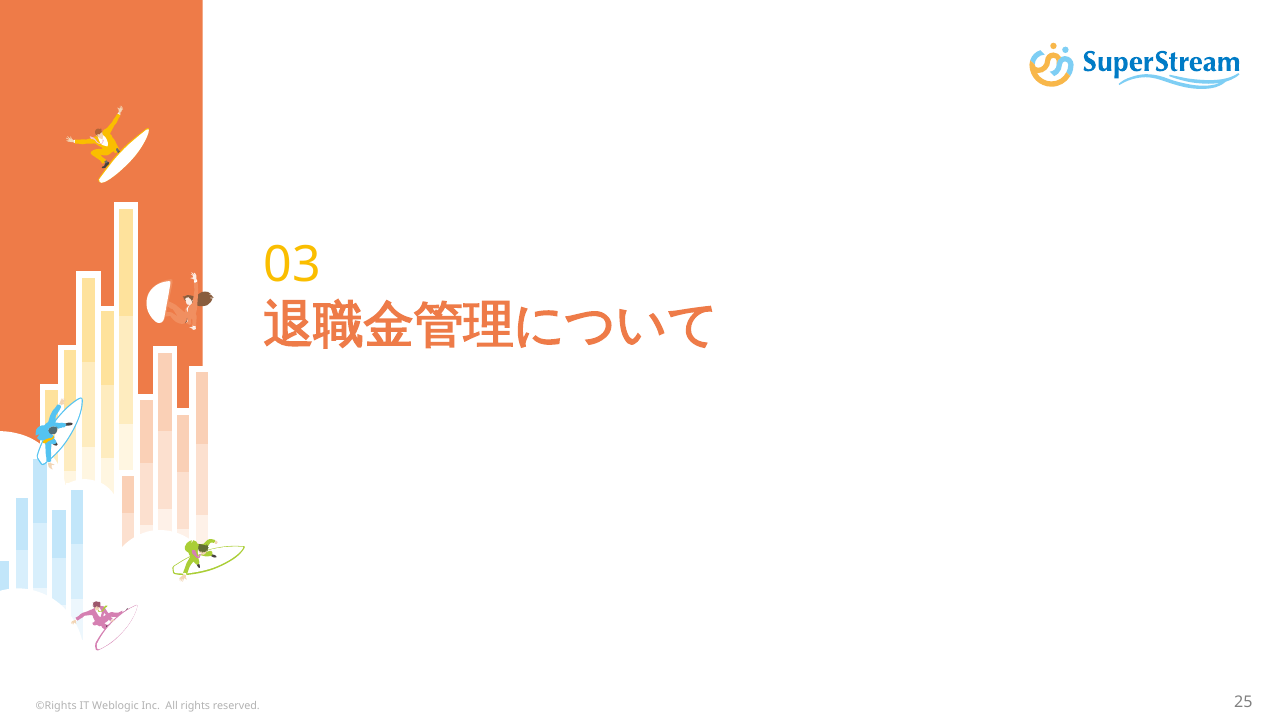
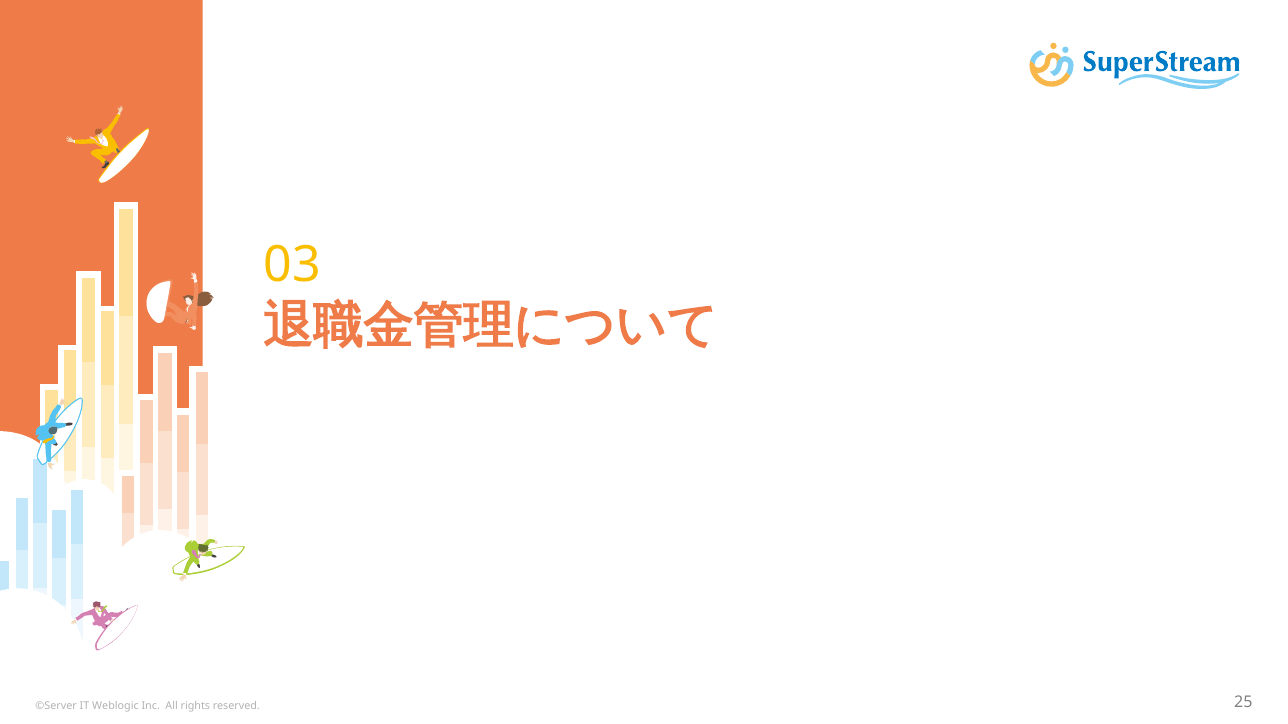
©Rights: ©Rights -> ©Server
